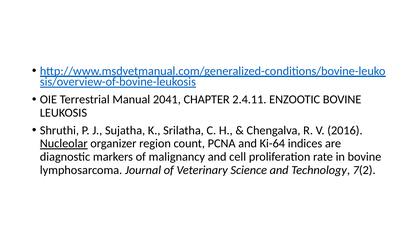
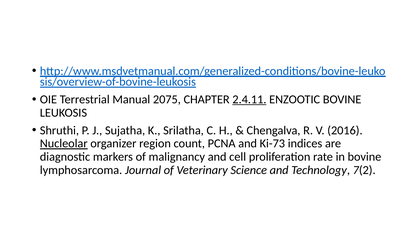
2041: 2041 -> 2075
2.4.11 underline: none -> present
Ki-64: Ki-64 -> Ki-73
